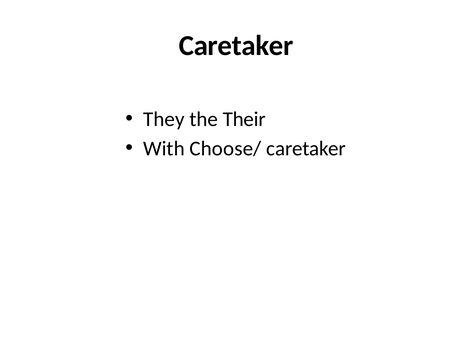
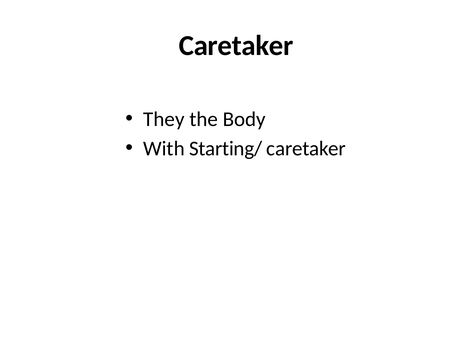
Their: Their -> Body
Choose/: Choose/ -> Starting/
